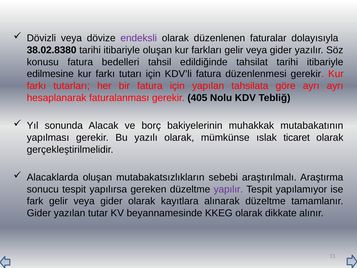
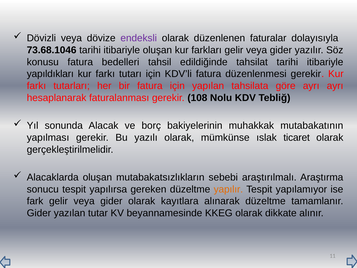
38.02.8380: 38.02.8380 -> 73.68.1046
edilmesine: edilmesine -> yapıldıkları
405: 405 -> 108
yapılır colour: purple -> orange
